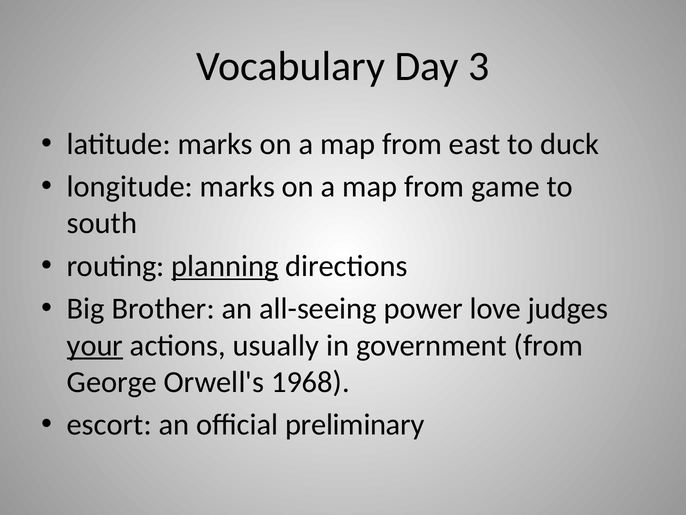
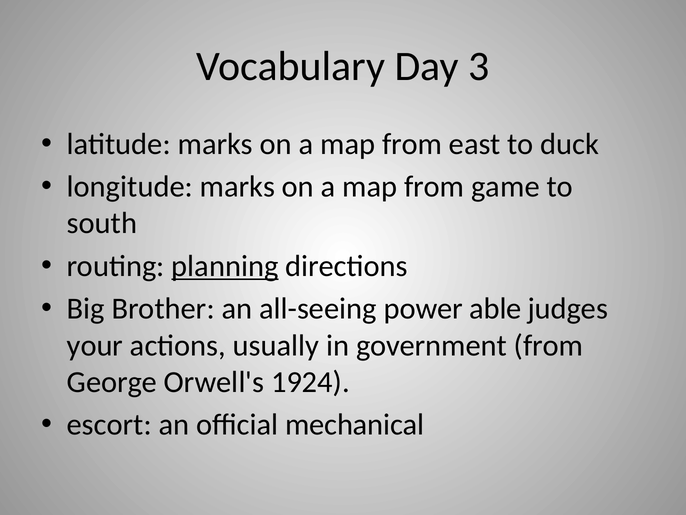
love: love -> able
your underline: present -> none
1968: 1968 -> 1924
preliminary: preliminary -> mechanical
